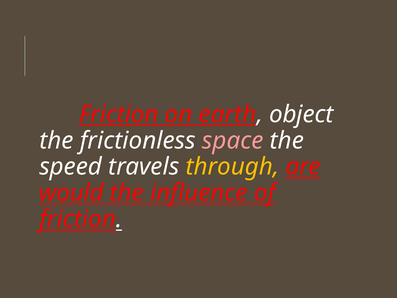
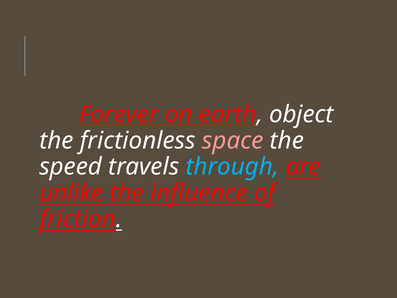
Friction at (119, 114): Friction -> Forever
through colour: yellow -> light blue
would: would -> unlike
